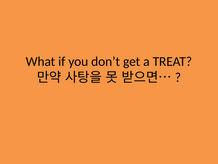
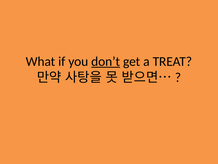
don’t underline: none -> present
